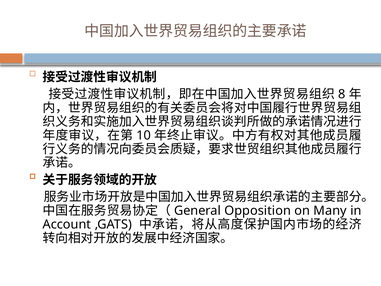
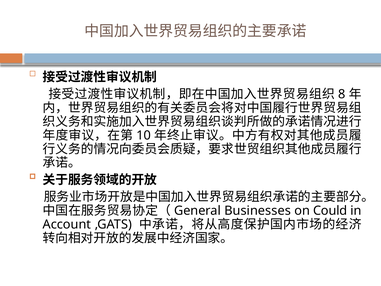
Opposition: Opposition -> Businesses
Many: Many -> Could
